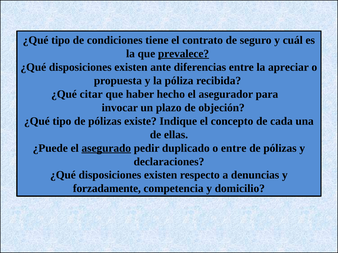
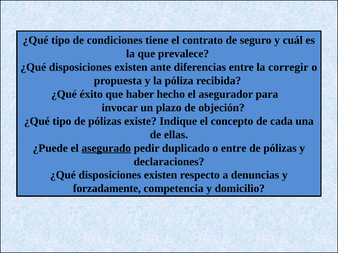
prevalece underline: present -> none
apreciar: apreciar -> corregir
citar: citar -> éxito
